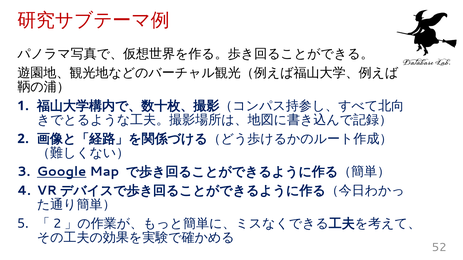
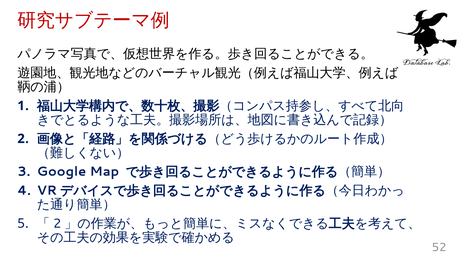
Google underline: present -> none
